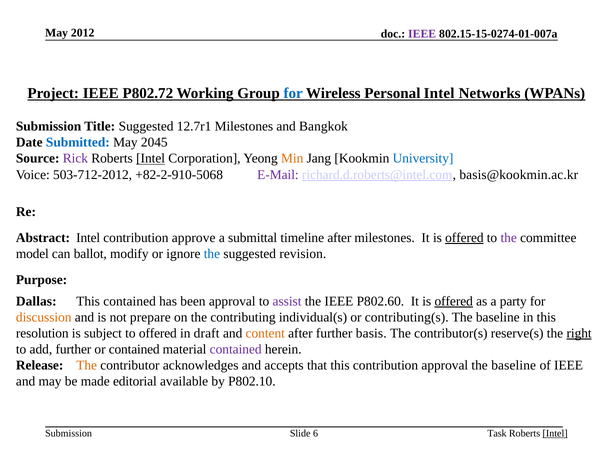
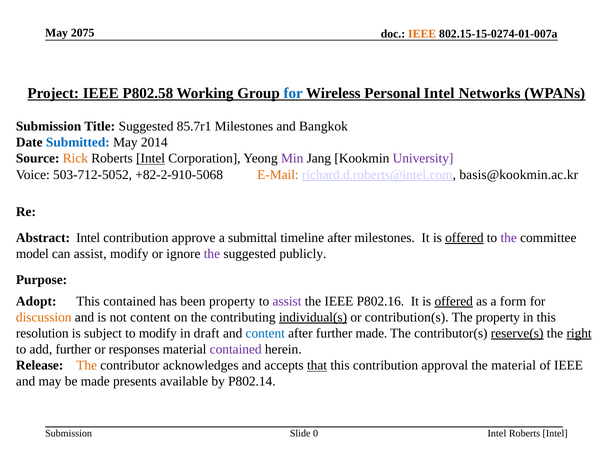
2012: 2012 -> 2075
IEEE at (422, 34) colour: purple -> orange
P802.72: P802.72 -> P802.58
12.7r1: 12.7r1 -> 85.7r1
2045: 2045 -> 2014
Rick colour: purple -> orange
Min colour: orange -> purple
University colour: blue -> purple
503-712-2012: 503-712-2012 -> 503-712-5052
E-Mail colour: purple -> orange
can ballot: ballot -> assist
the at (212, 254) colour: blue -> purple
revision: revision -> publicly
Dallas: Dallas -> Adopt
been approval: approval -> property
P802.60: P802.60 -> P802.16
party: party -> form
not prepare: prepare -> content
individual(s underline: none -> present
contributing(s: contributing(s -> contribution(s
baseline at (498, 317): baseline -> property
to offered: offered -> modify
content at (265, 333) colour: orange -> blue
further basis: basis -> made
reserve(s underline: none -> present
or contained: contained -> responses
that underline: none -> present
baseline at (514, 366): baseline -> material
editorial: editorial -> presents
P802.10: P802.10 -> P802.14
Submission Task: Task -> Intel
Intel at (555, 434) underline: present -> none
6: 6 -> 0
